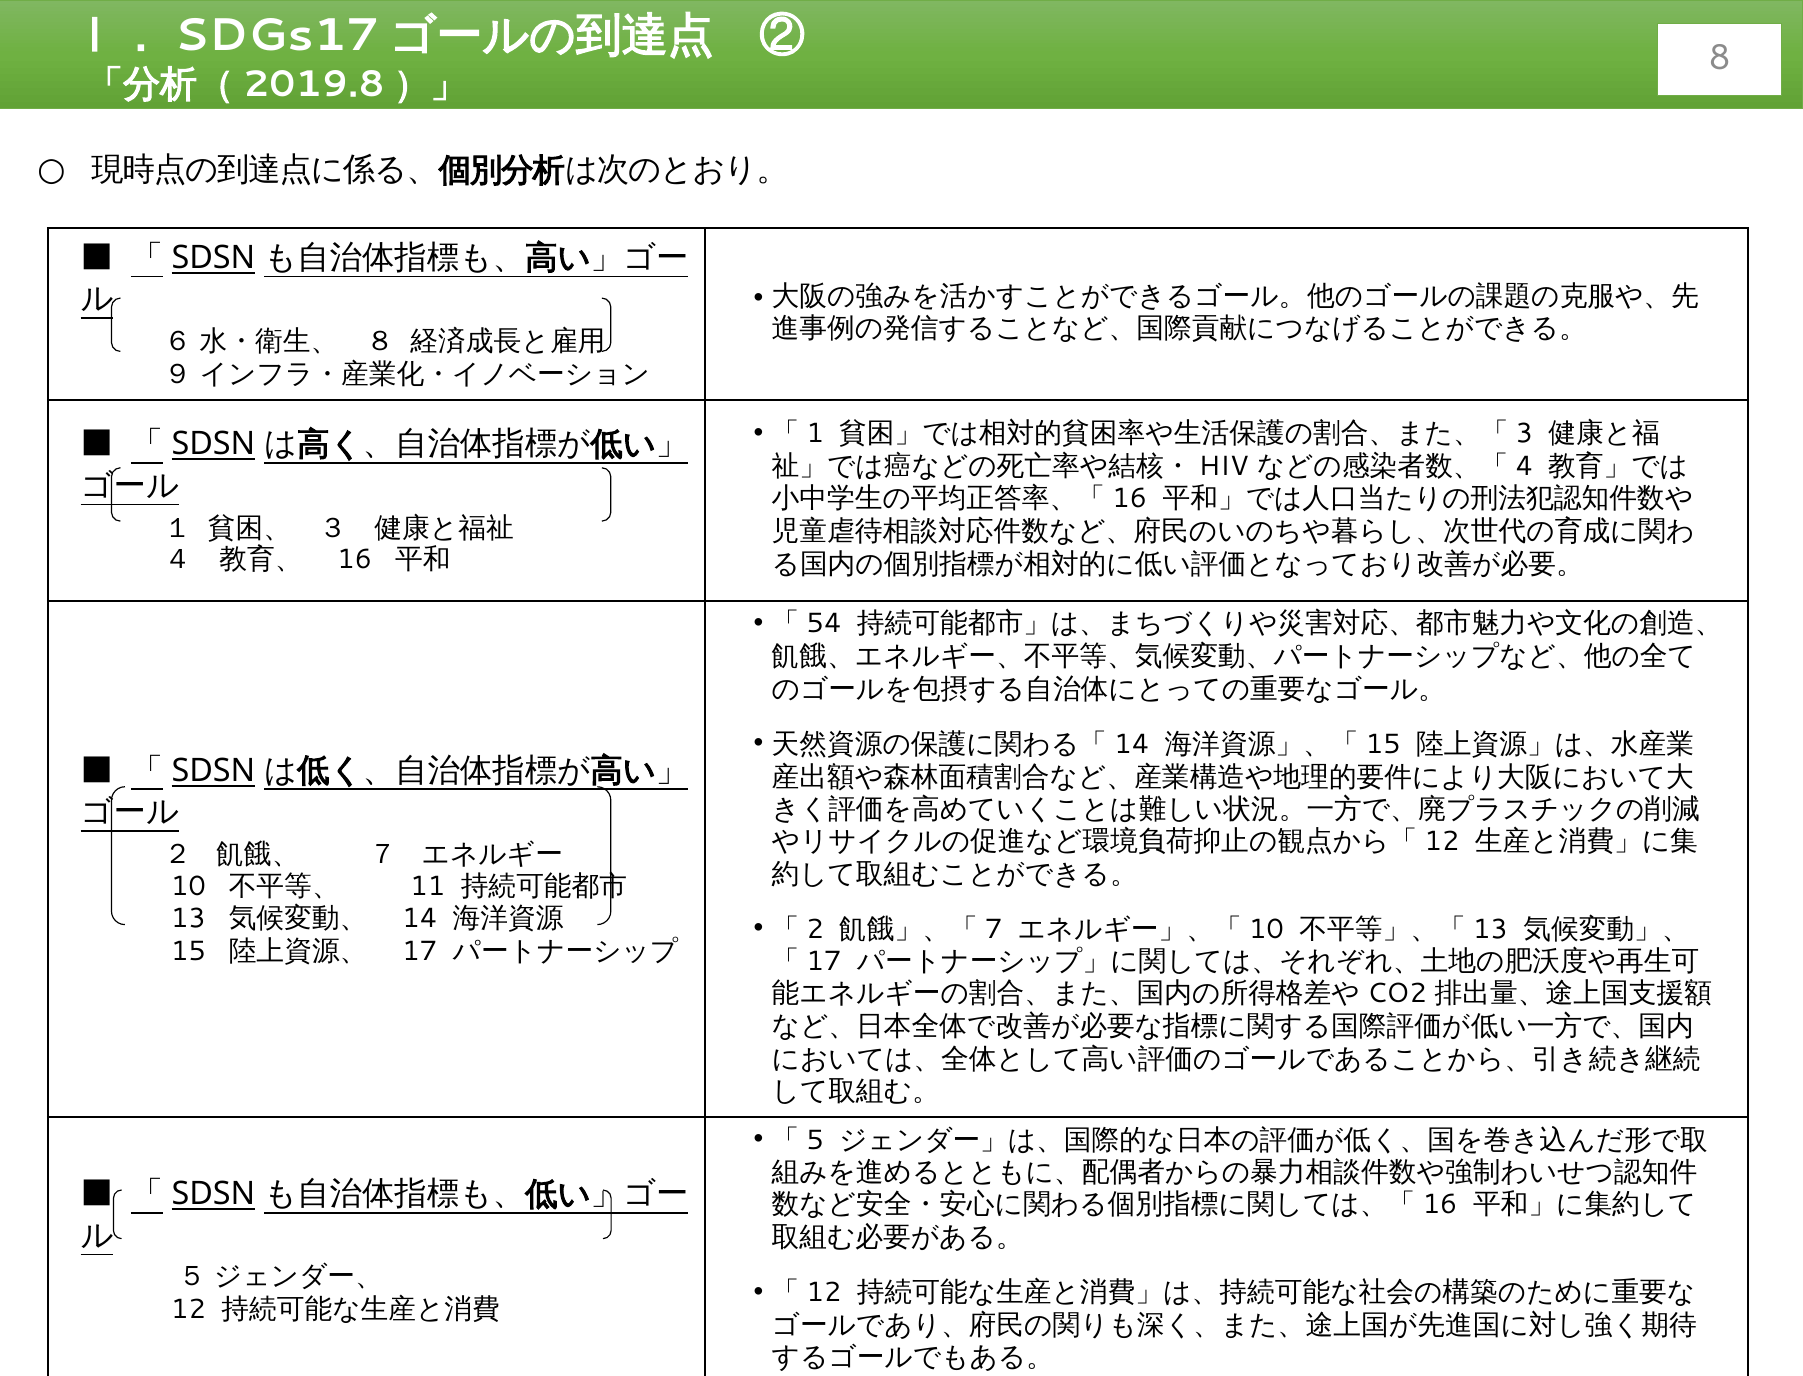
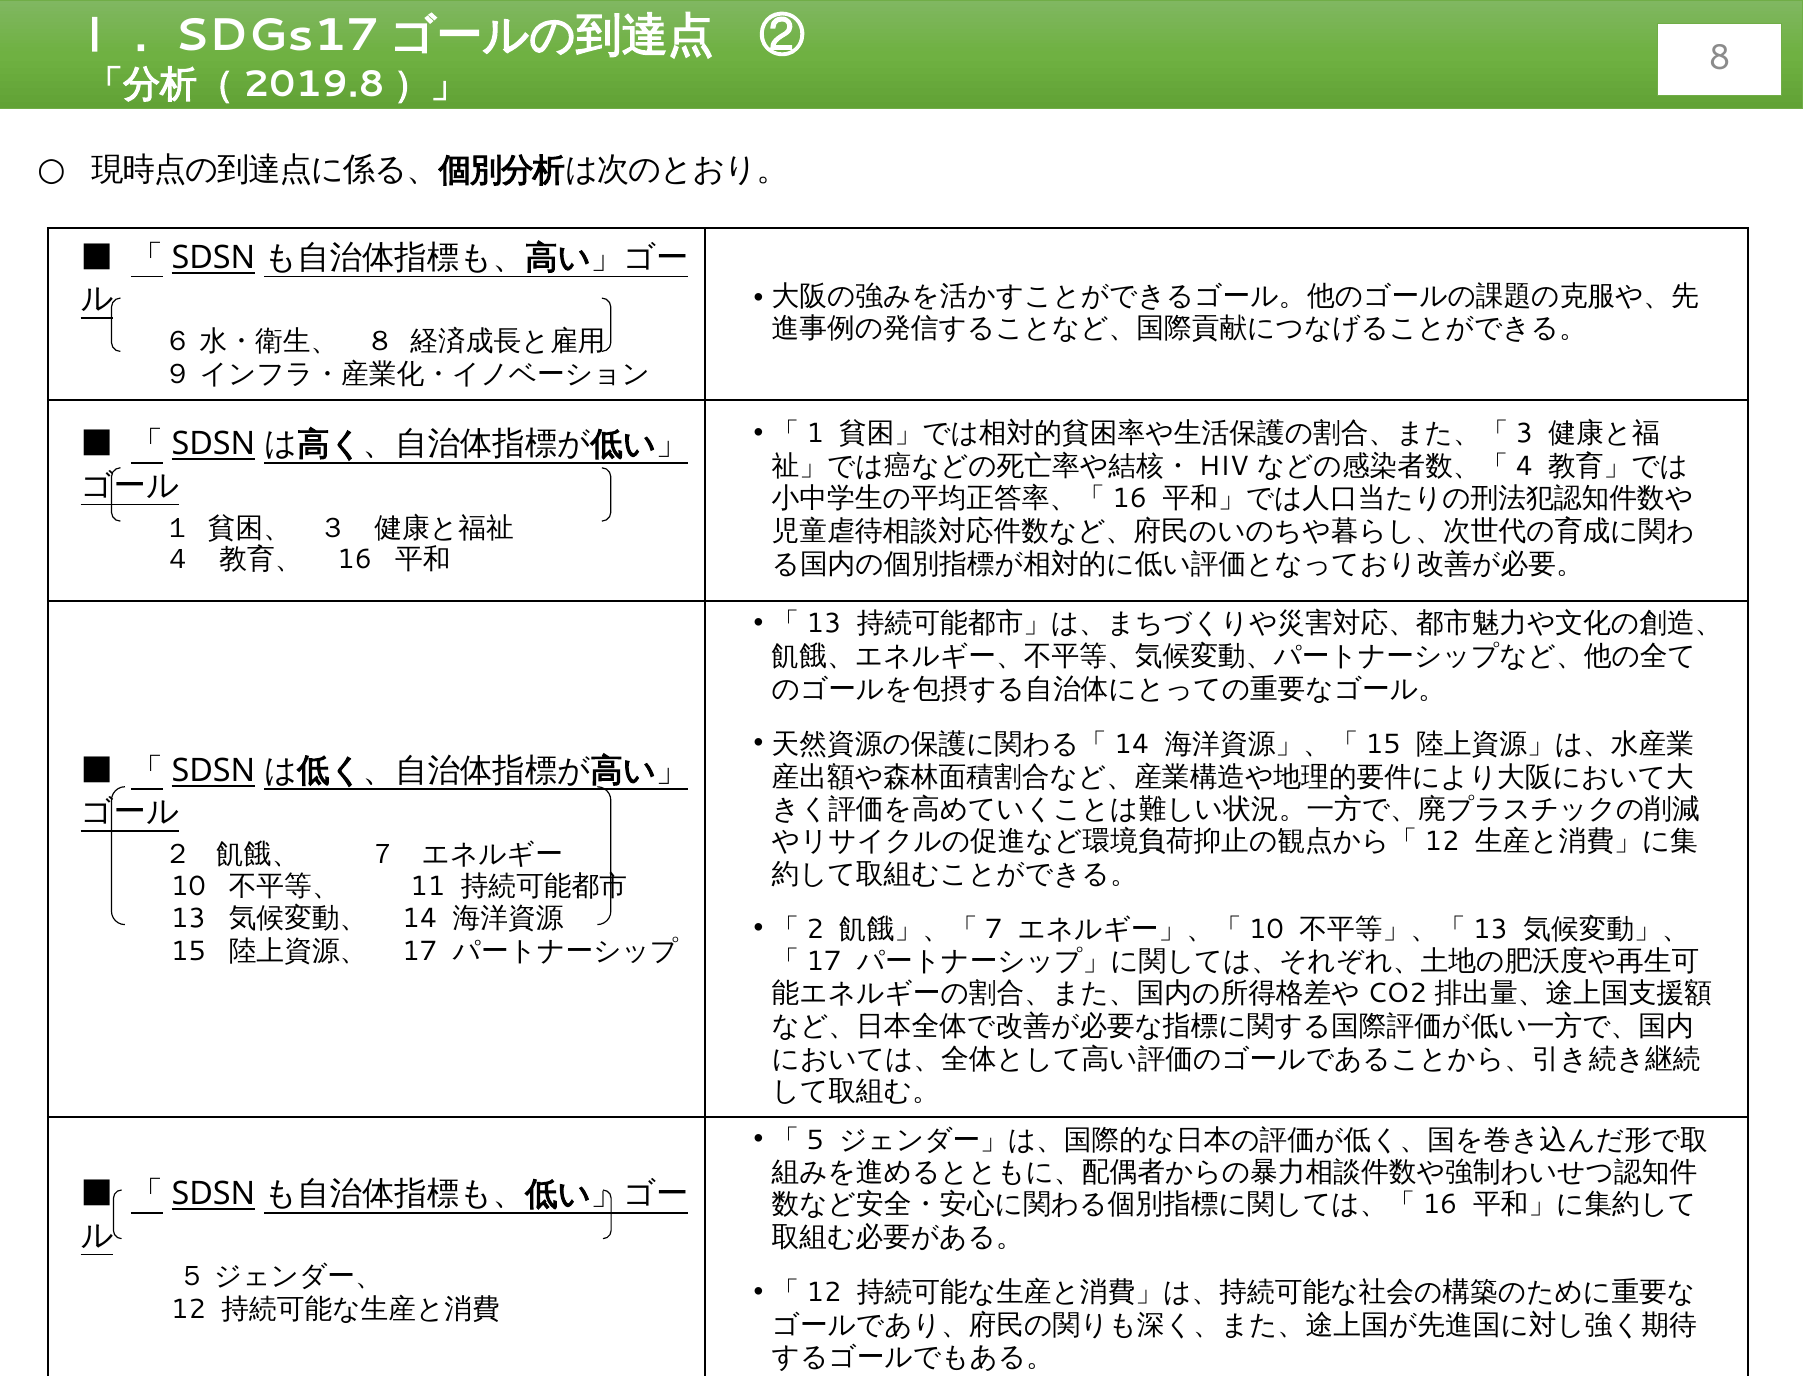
54 at (824, 624): 54 -> 13
